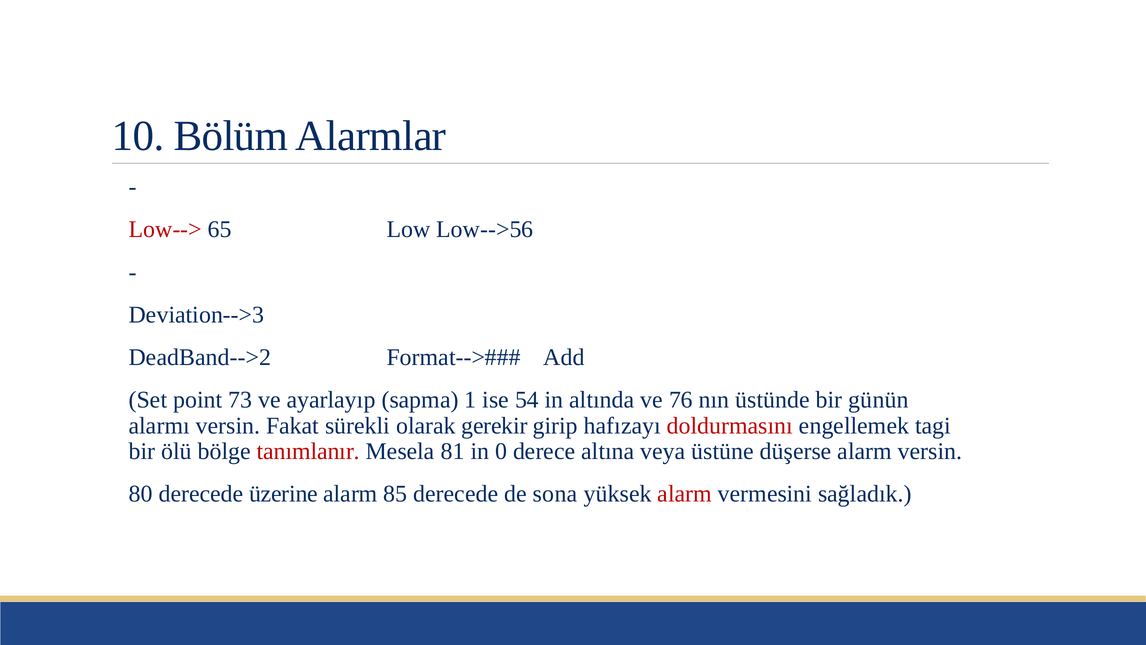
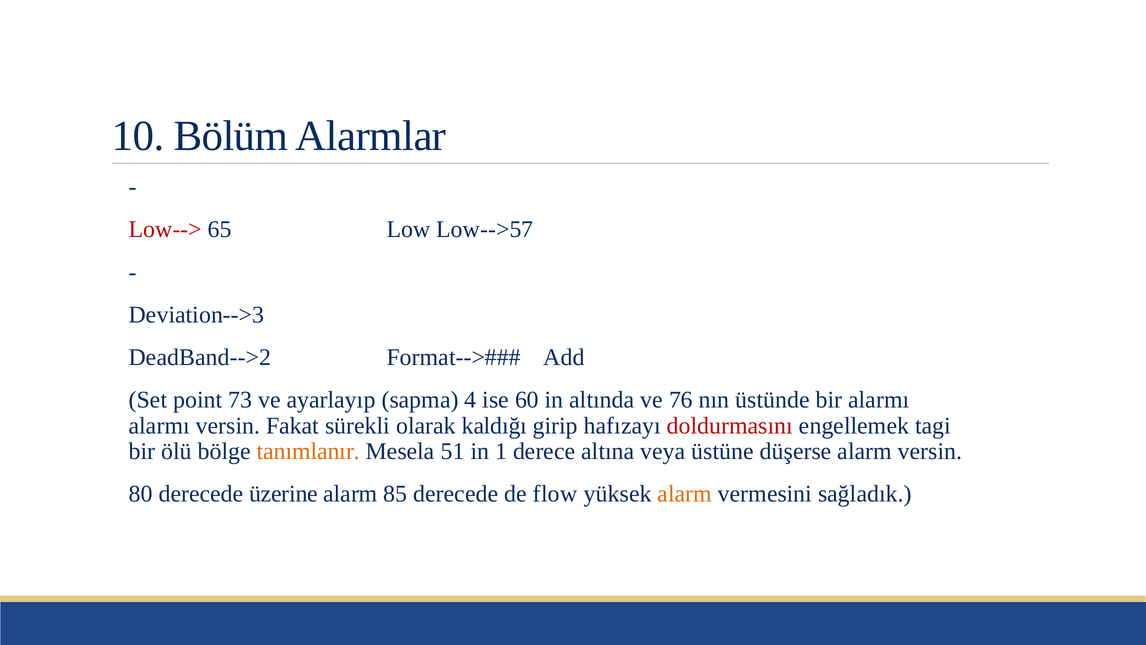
Low-->56: Low-->56 -> Low-->57
1: 1 -> 4
54: 54 -> 60
bir günün: günün -> alarmı
gerekir: gerekir -> kaldığı
tanımlanır colour: red -> orange
81: 81 -> 51
0: 0 -> 1
sona: sona -> flow
alarm at (685, 494) colour: red -> orange
